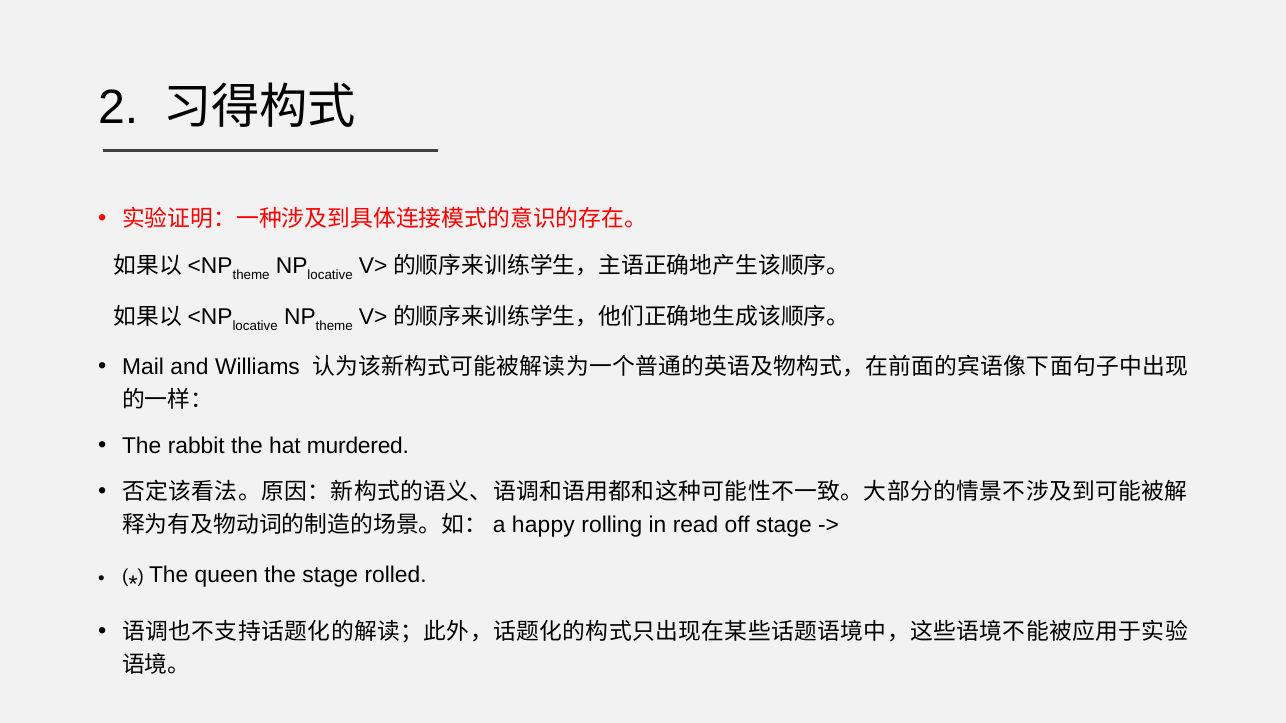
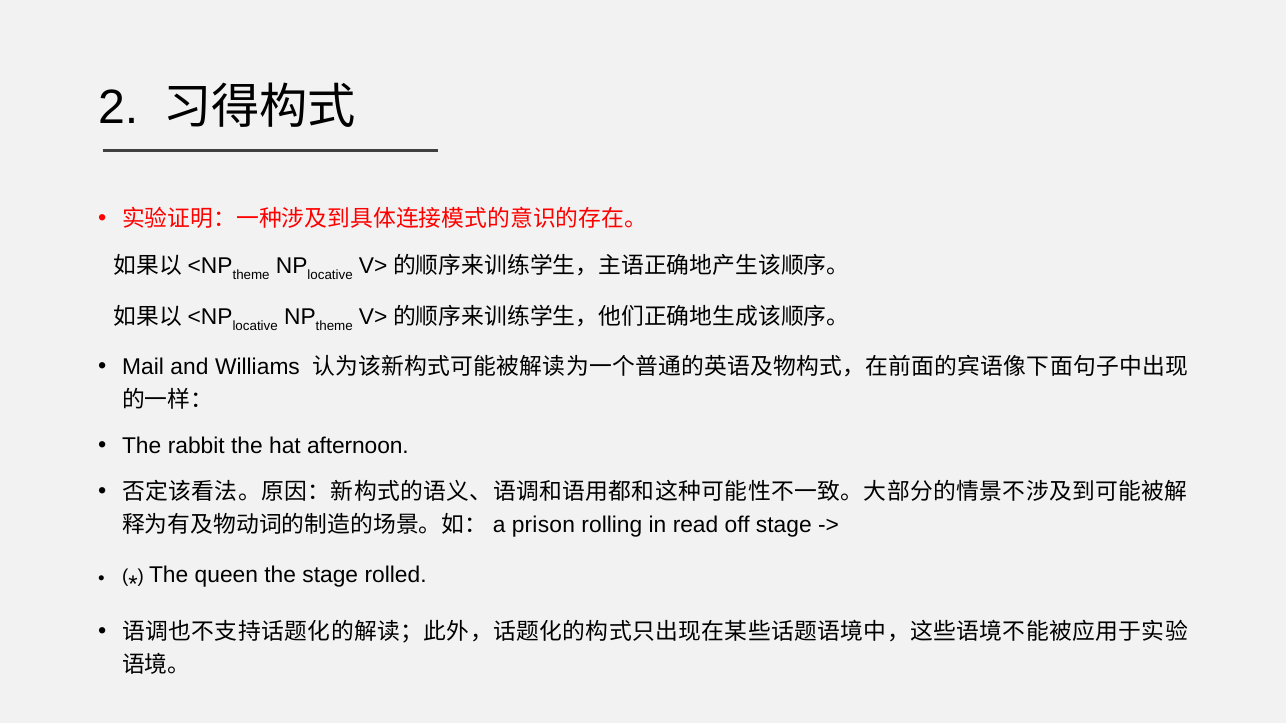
murdered: murdered -> afternoon
happy: happy -> prison
